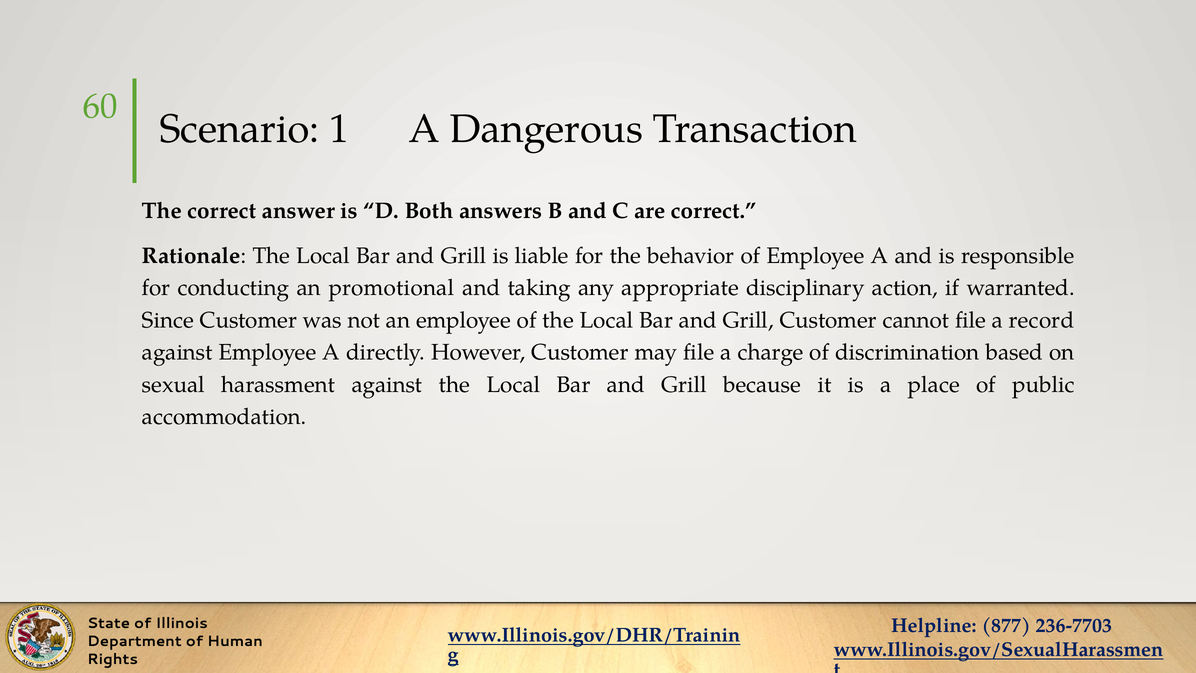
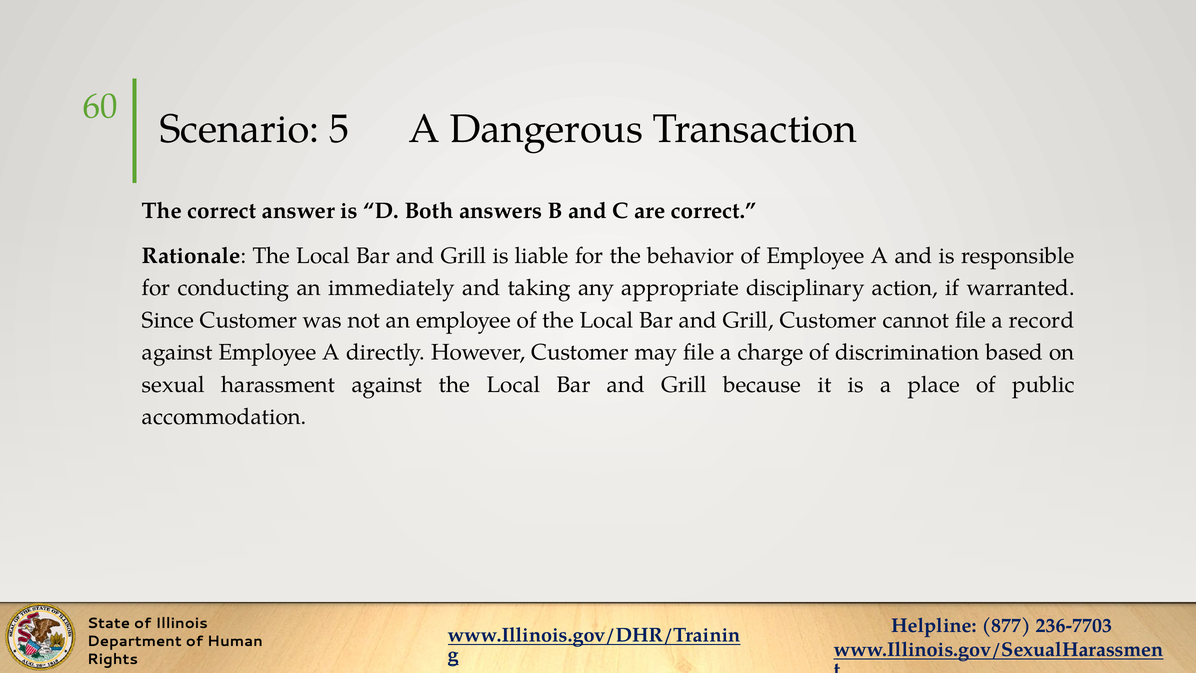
1: 1 -> 5
promotional: promotional -> immediately
